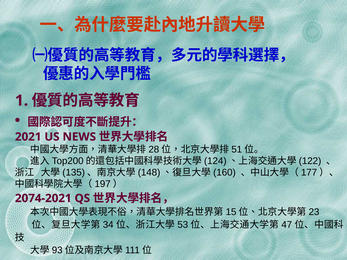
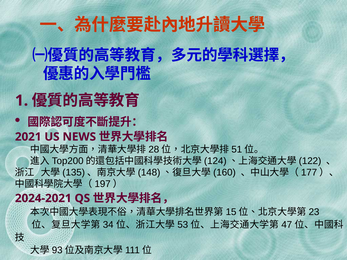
2074-2021: 2074-2021 -> 2024-2021
